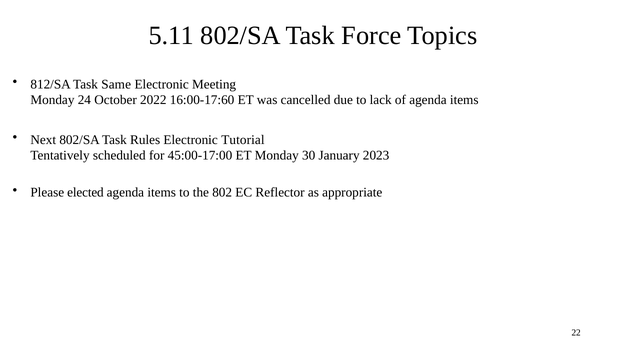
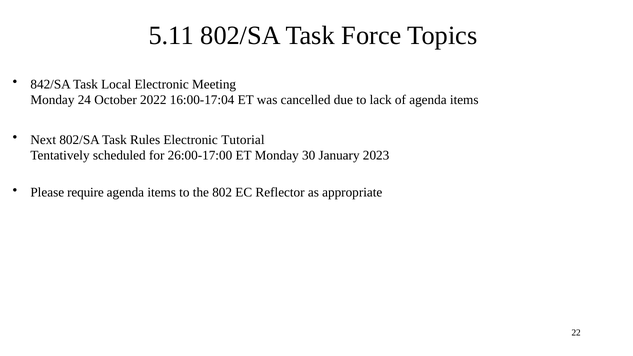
812/SA: 812/SA -> 842/SA
Same: Same -> Local
16:00-17:60: 16:00-17:60 -> 16:00-17:04
45:00-17:00: 45:00-17:00 -> 26:00-17:00
elected: elected -> require
